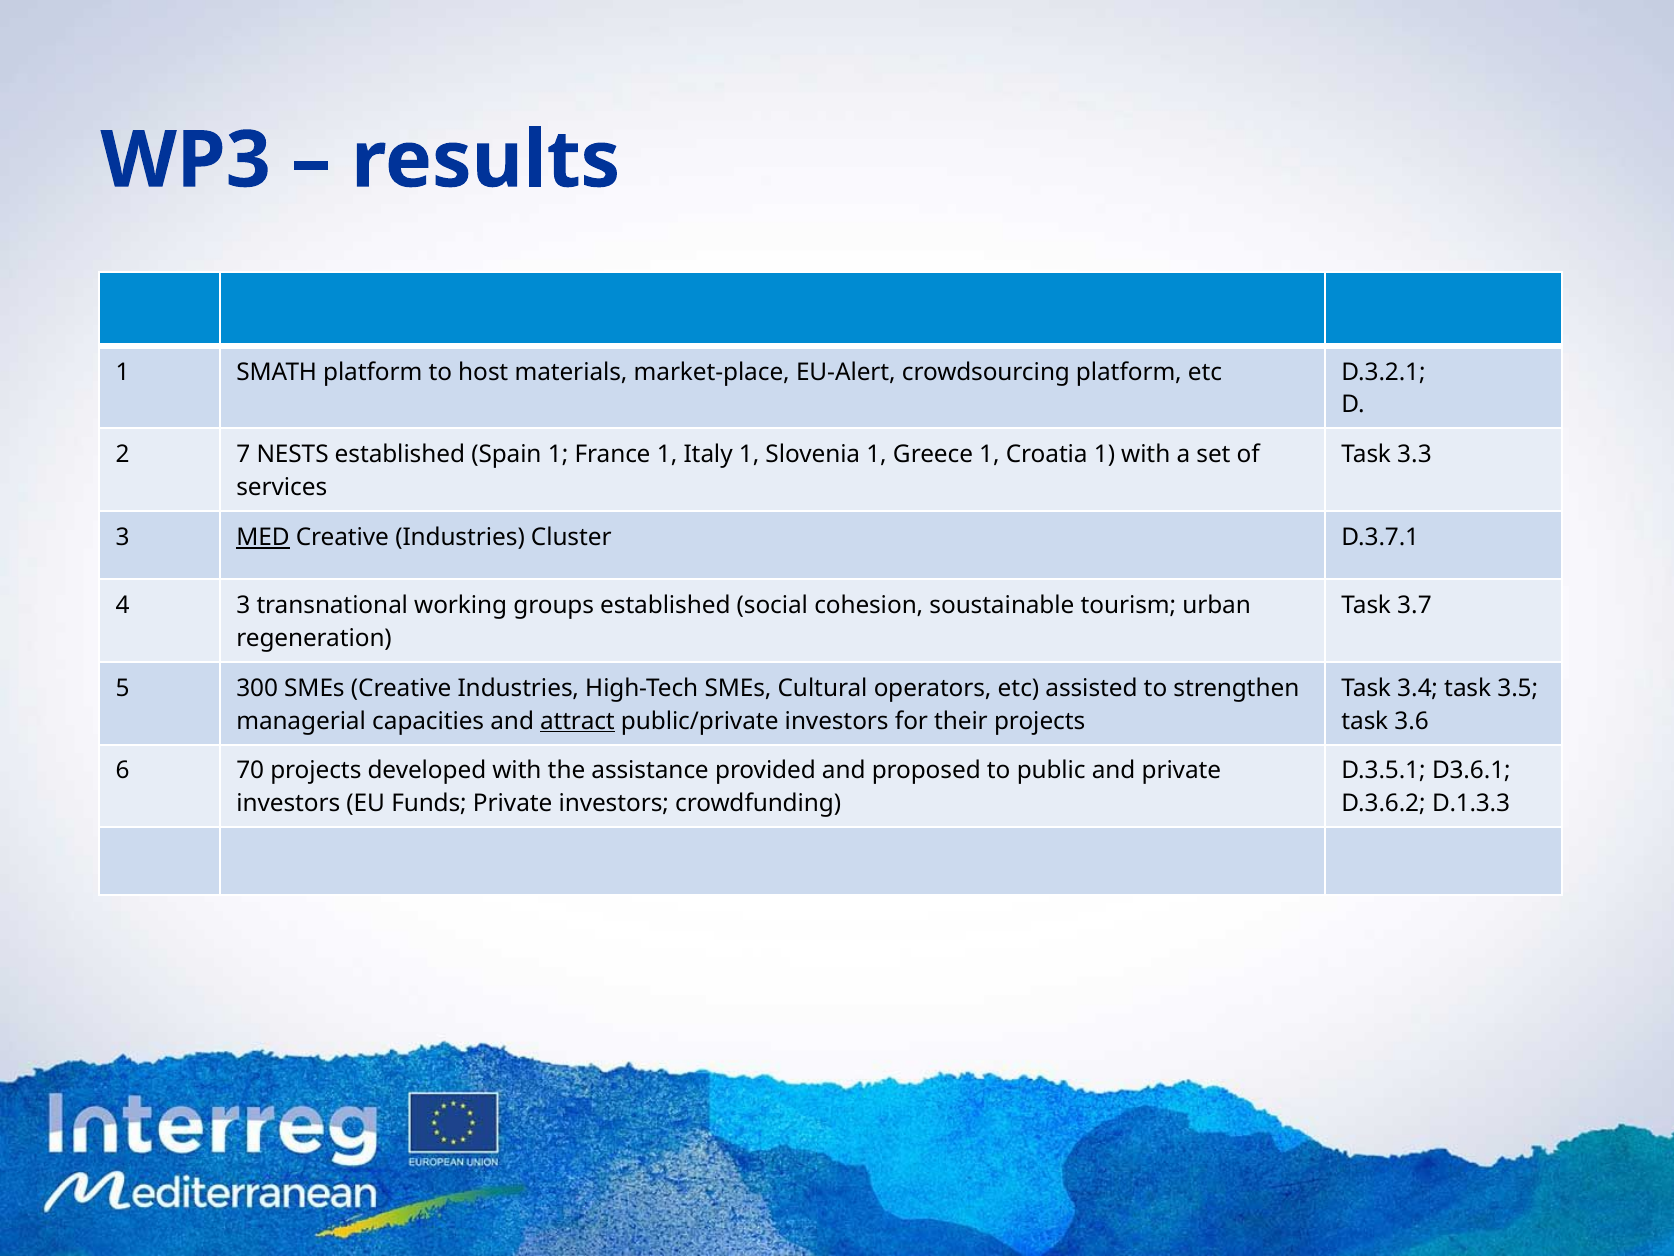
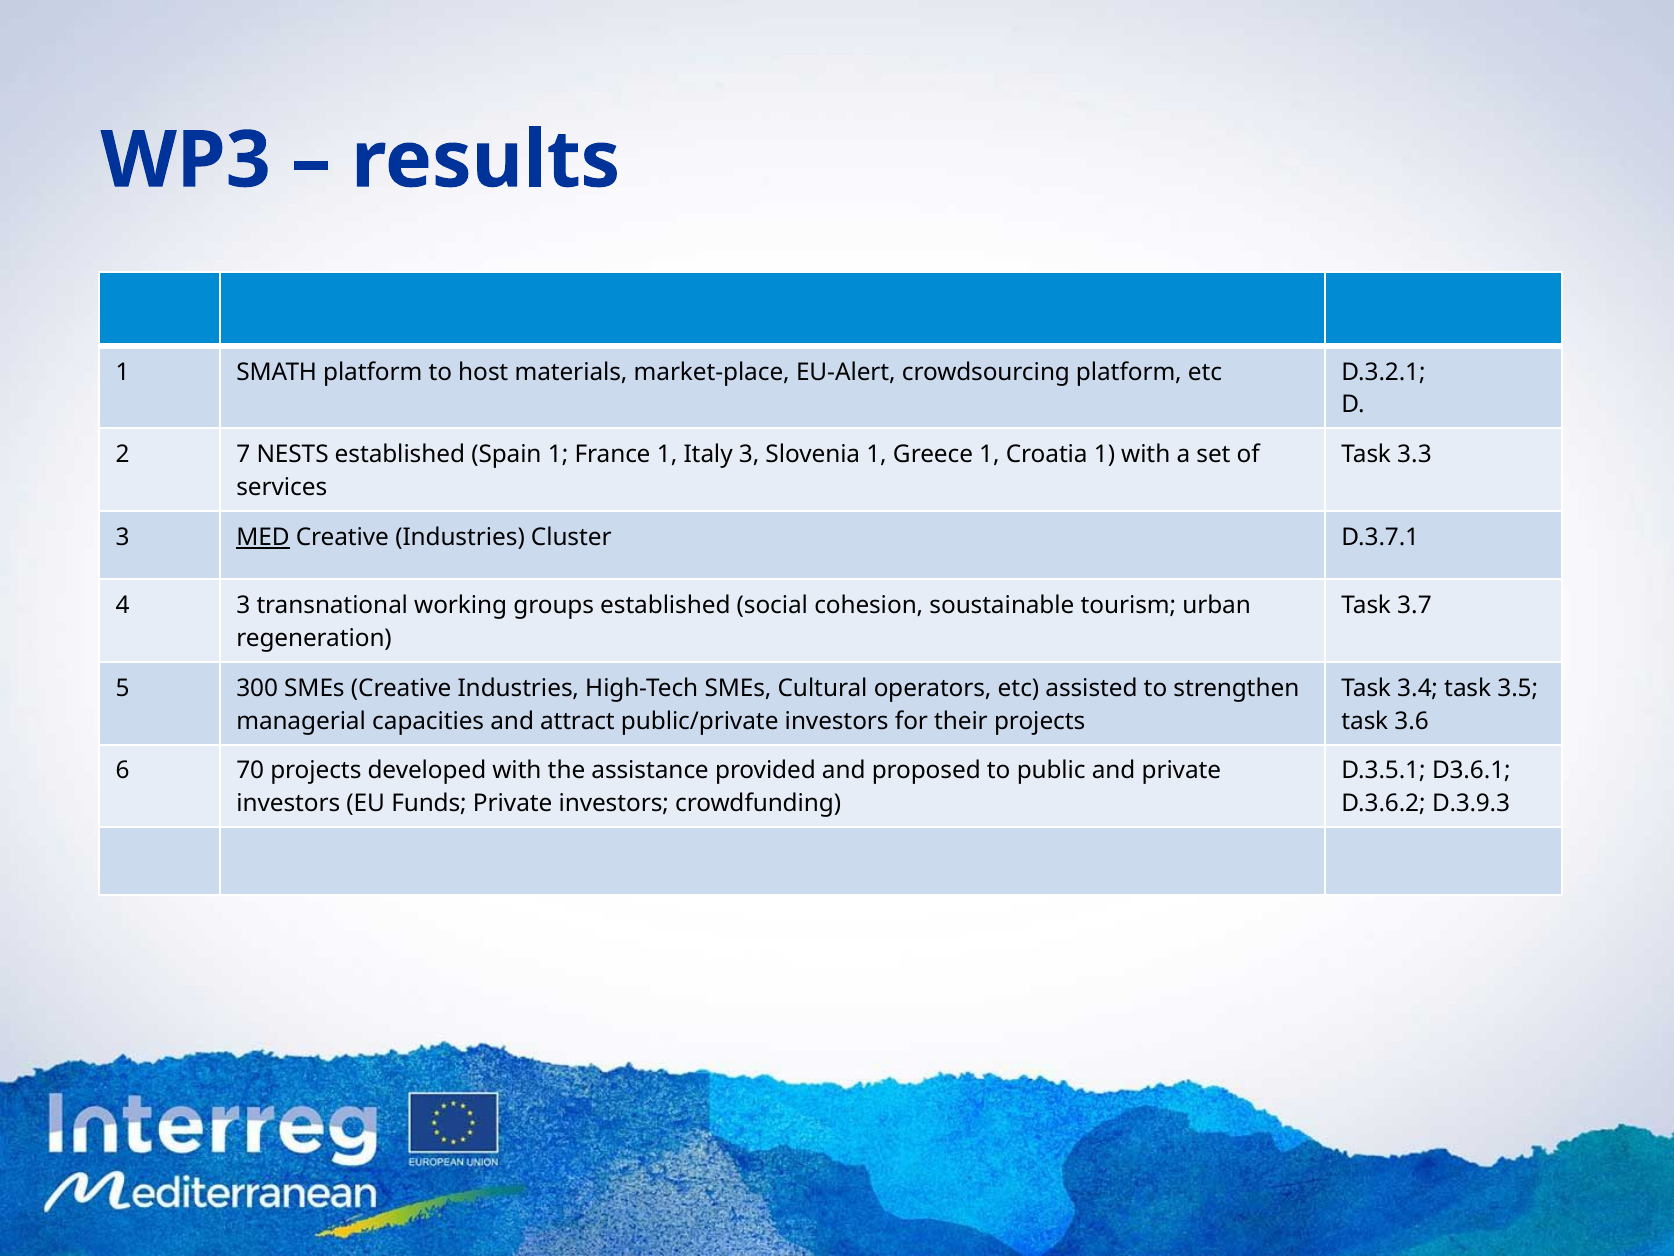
Italy 1: 1 -> 3
attract underline: present -> none
D.1.3.3: D.1.3.3 -> D.3.9.3
